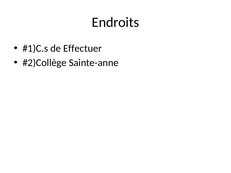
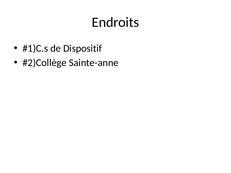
Effectuer: Effectuer -> Dispositif
